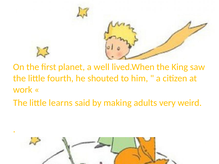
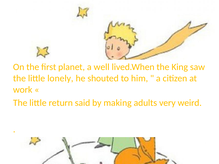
fourth: fourth -> lonely
learns: learns -> return
